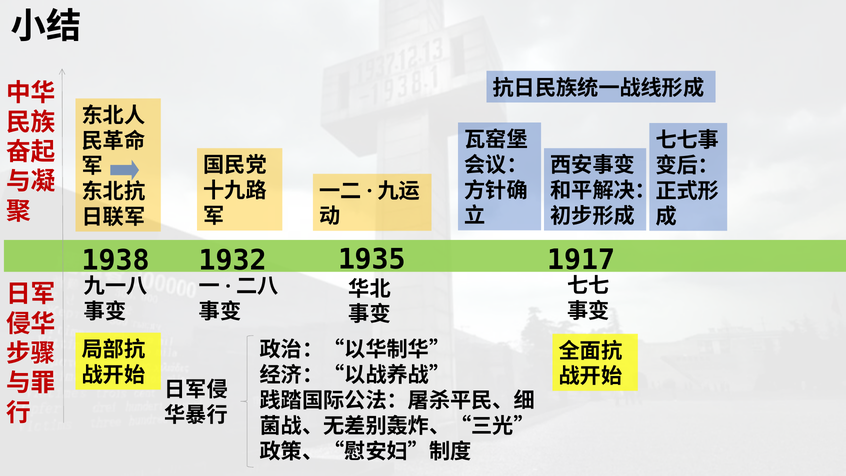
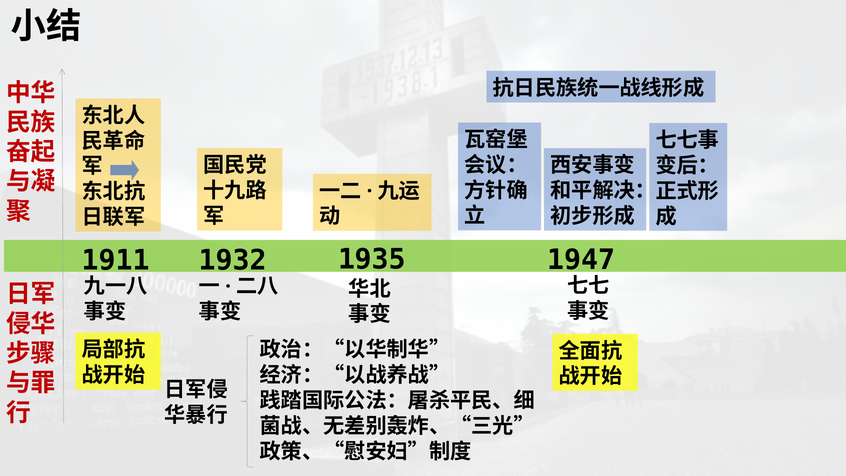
1938: 1938 -> 1911
1917: 1917 -> 1947
